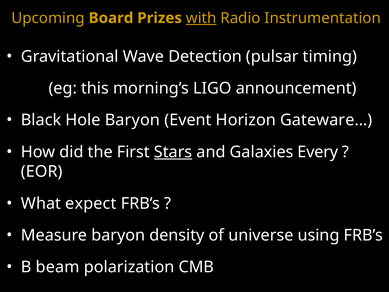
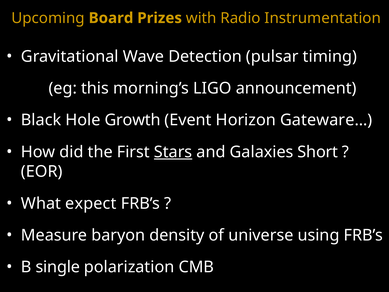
with underline: present -> none
Hole Baryon: Baryon -> Growth
Every: Every -> Short
beam: beam -> single
